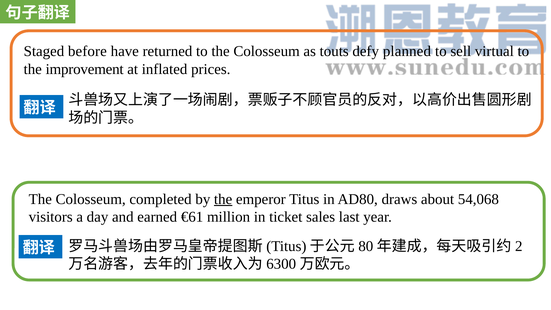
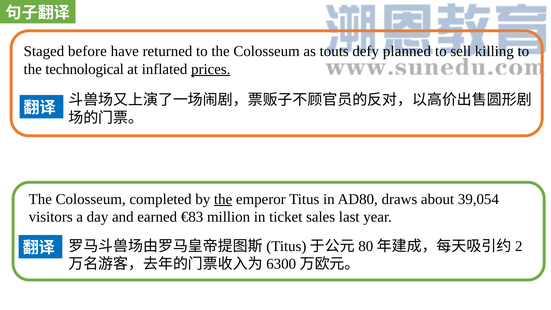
virtual: virtual -> killing
improvement: improvement -> technological
prices underline: none -> present
54,068: 54,068 -> 39,054
€61: €61 -> €83
